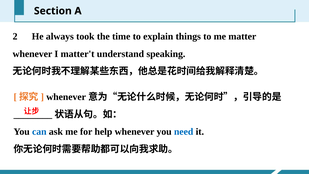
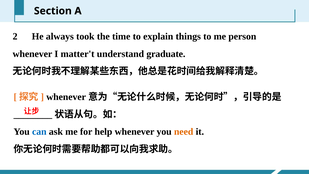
matter: matter -> person
speaking: speaking -> graduate
need colour: blue -> orange
